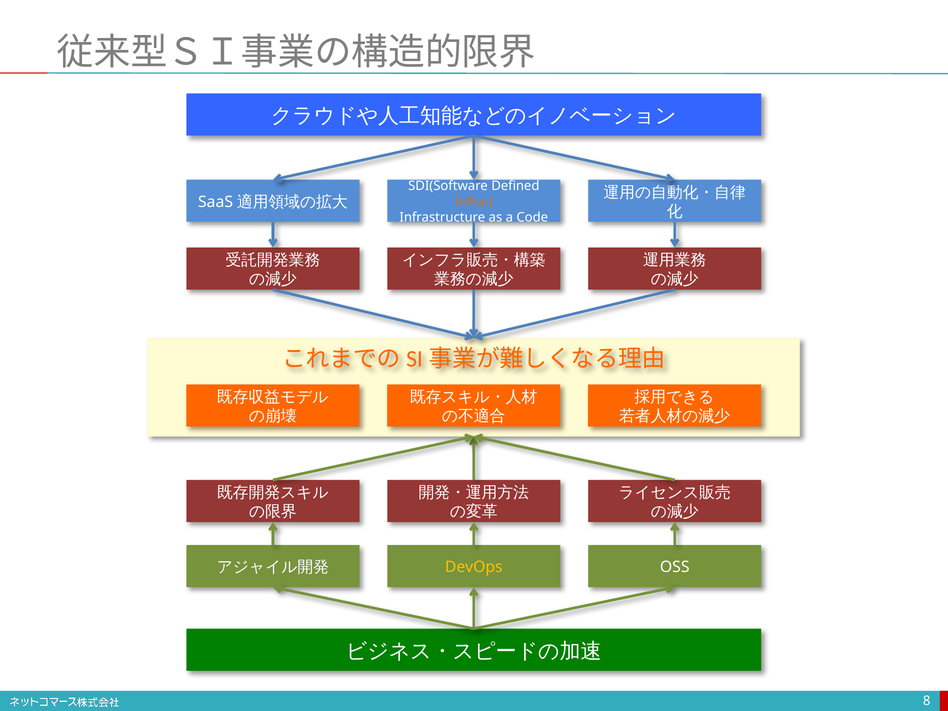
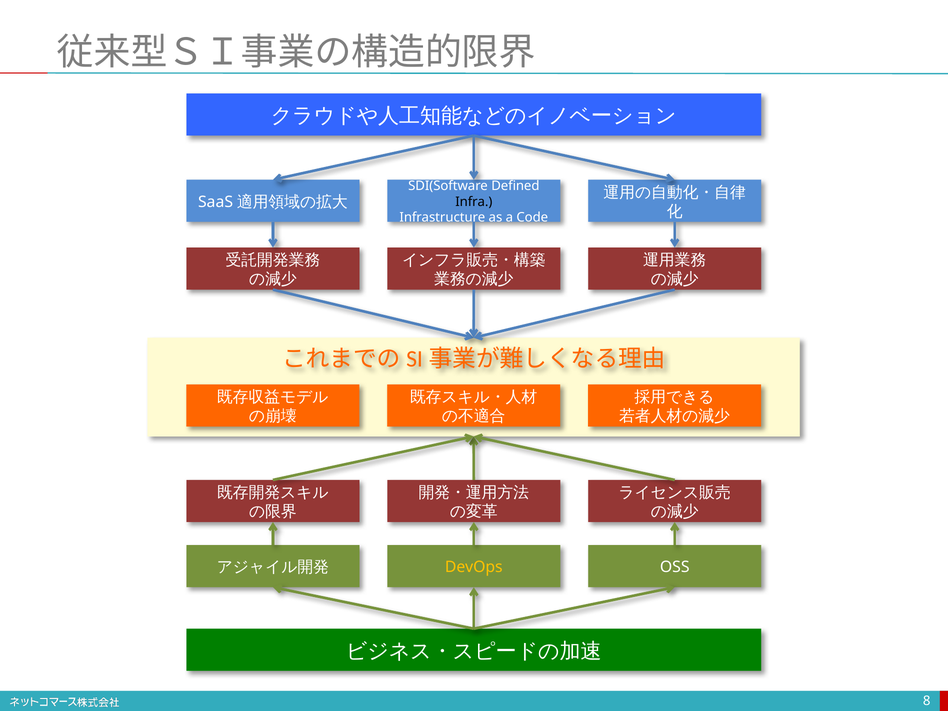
Infra colour: orange -> black
